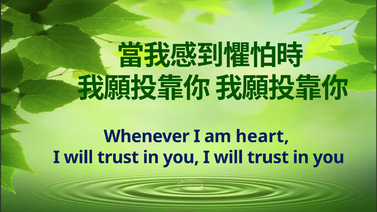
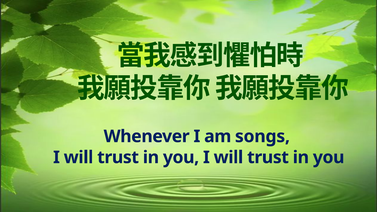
heart: heart -> songs
